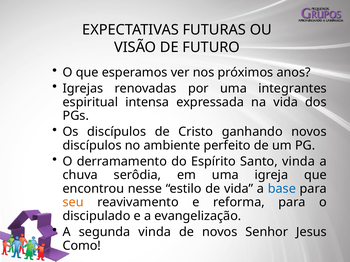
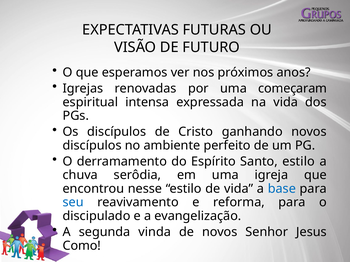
integrantes: integrantes -> começaram
Santo vinda: vinda -> estilo
seu colour: orange -> blue
